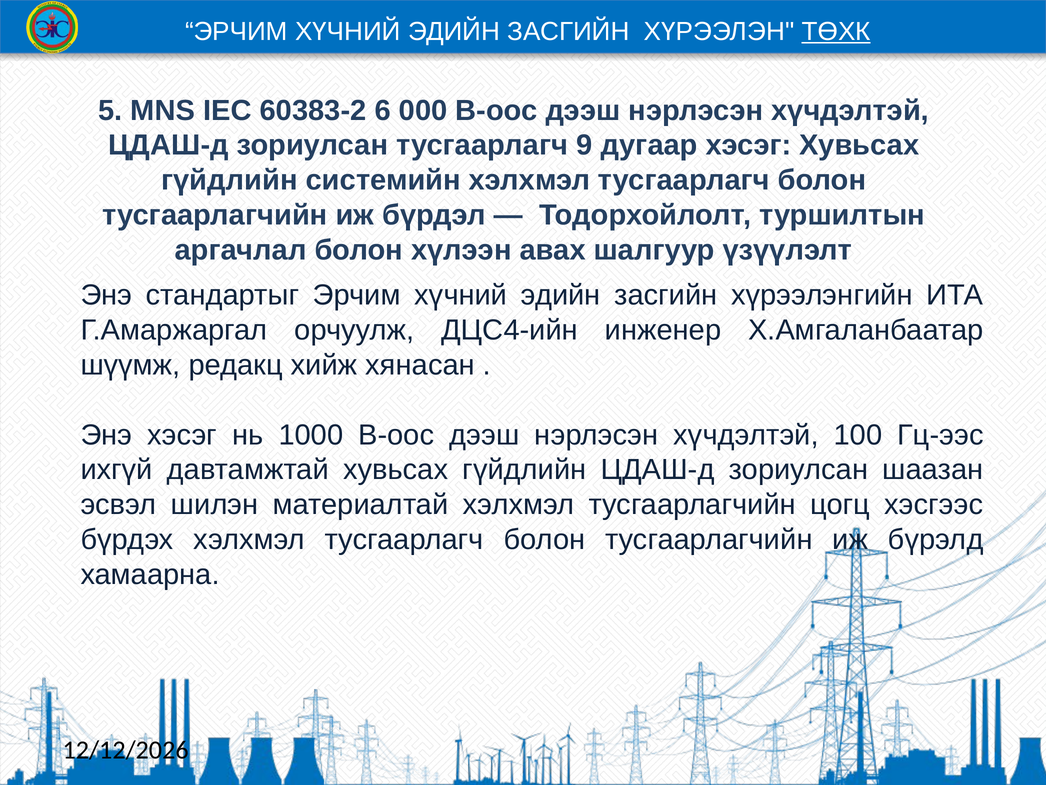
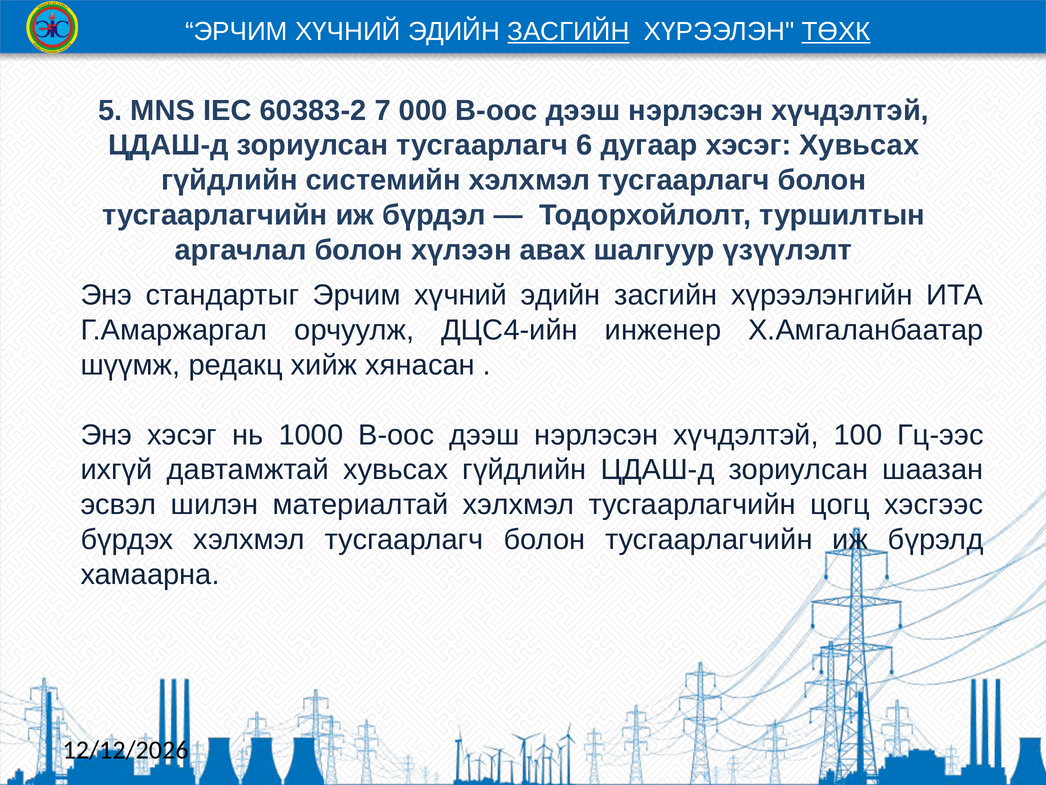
ЗАСГИЙН at (568, 31) underline: none -> present
6: 6 -> 7
9: 9 -> 6
